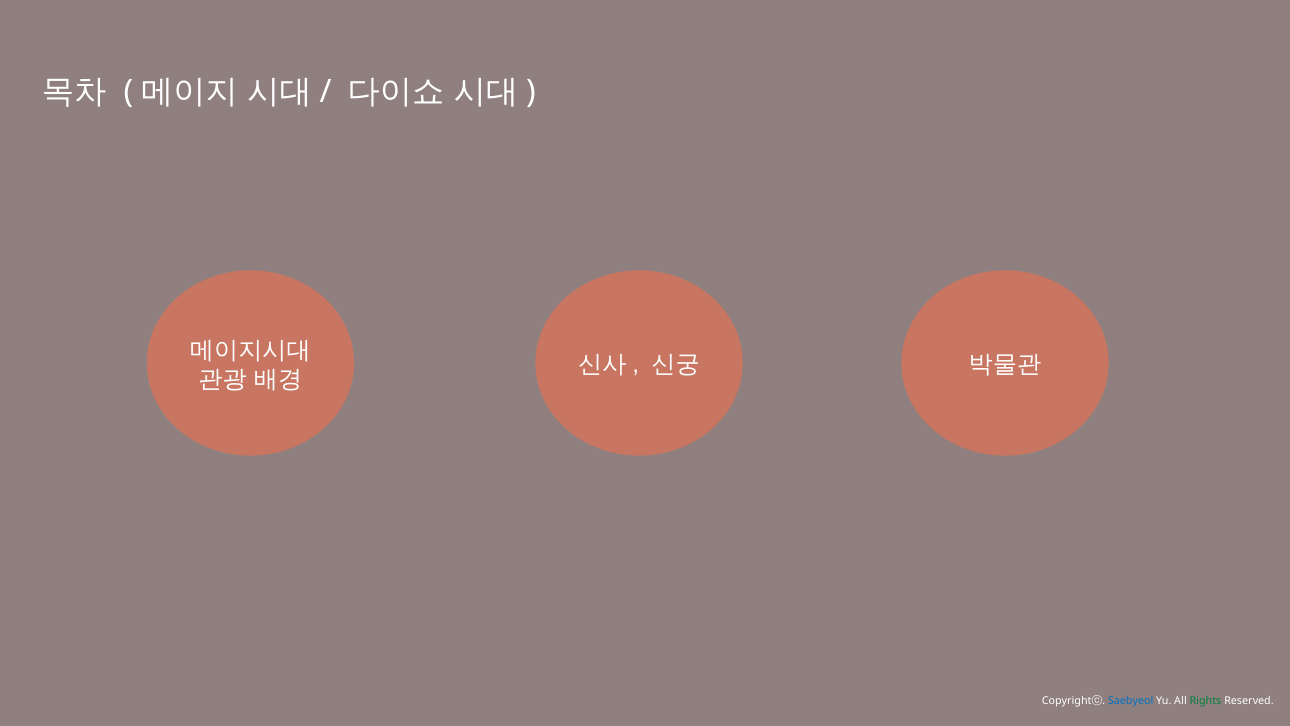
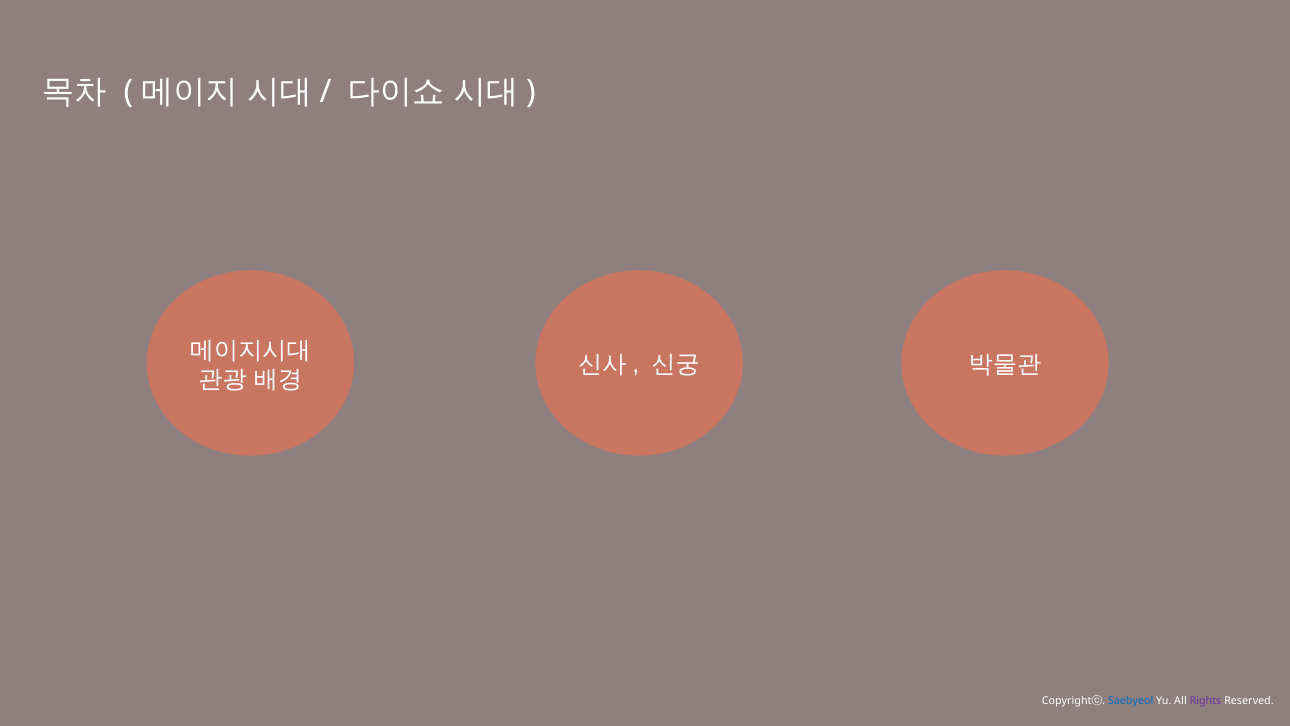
Rights colour: green -> purple
